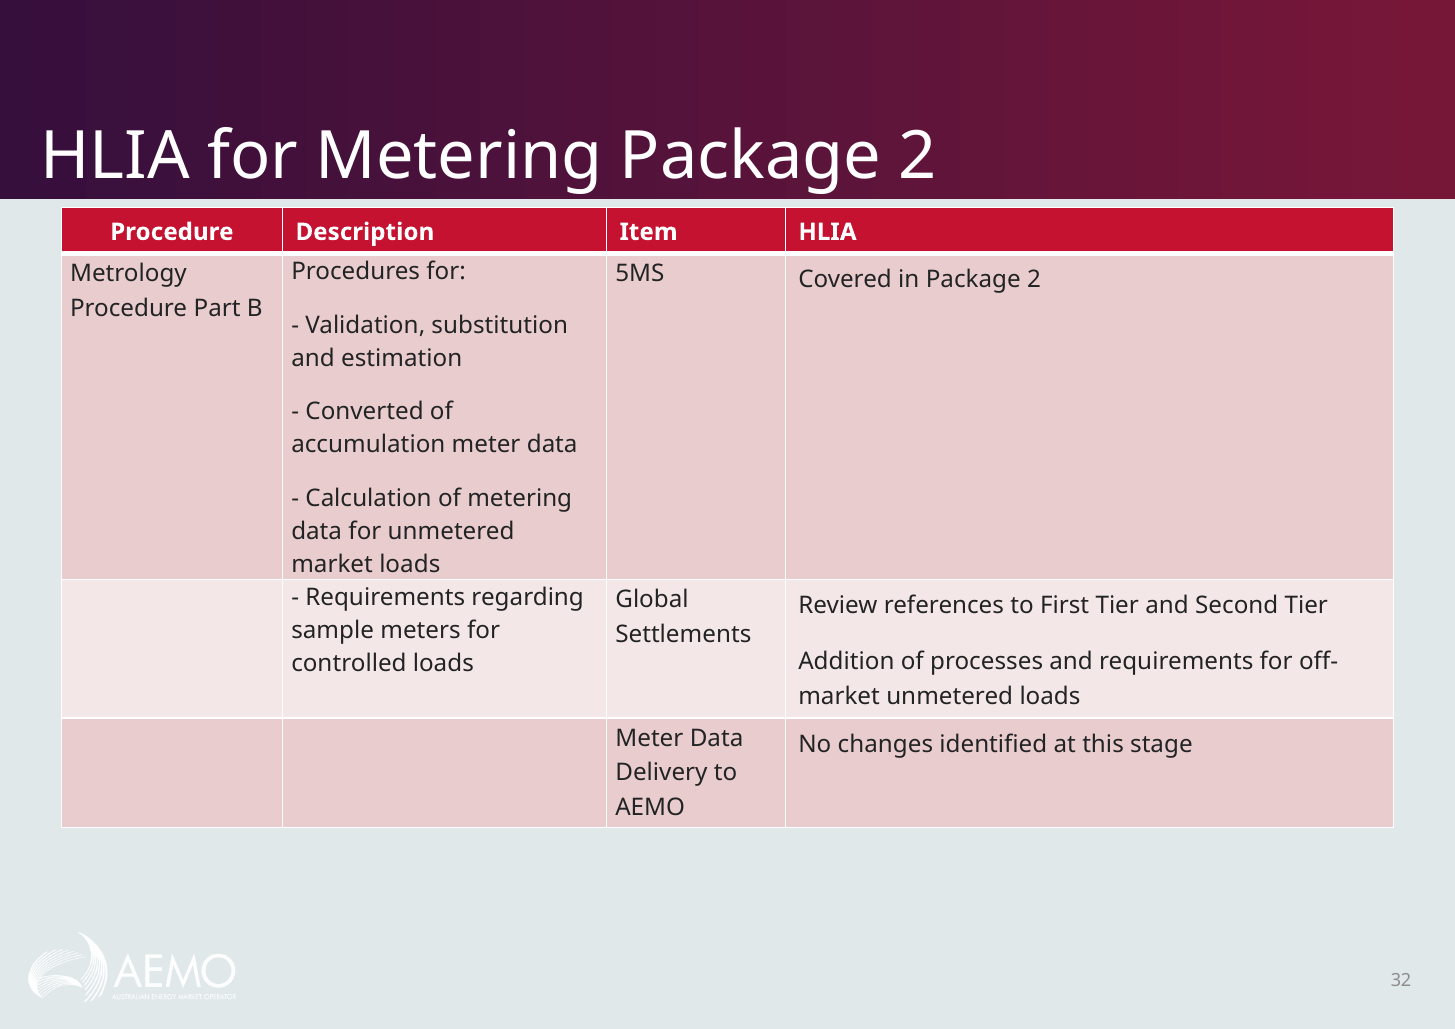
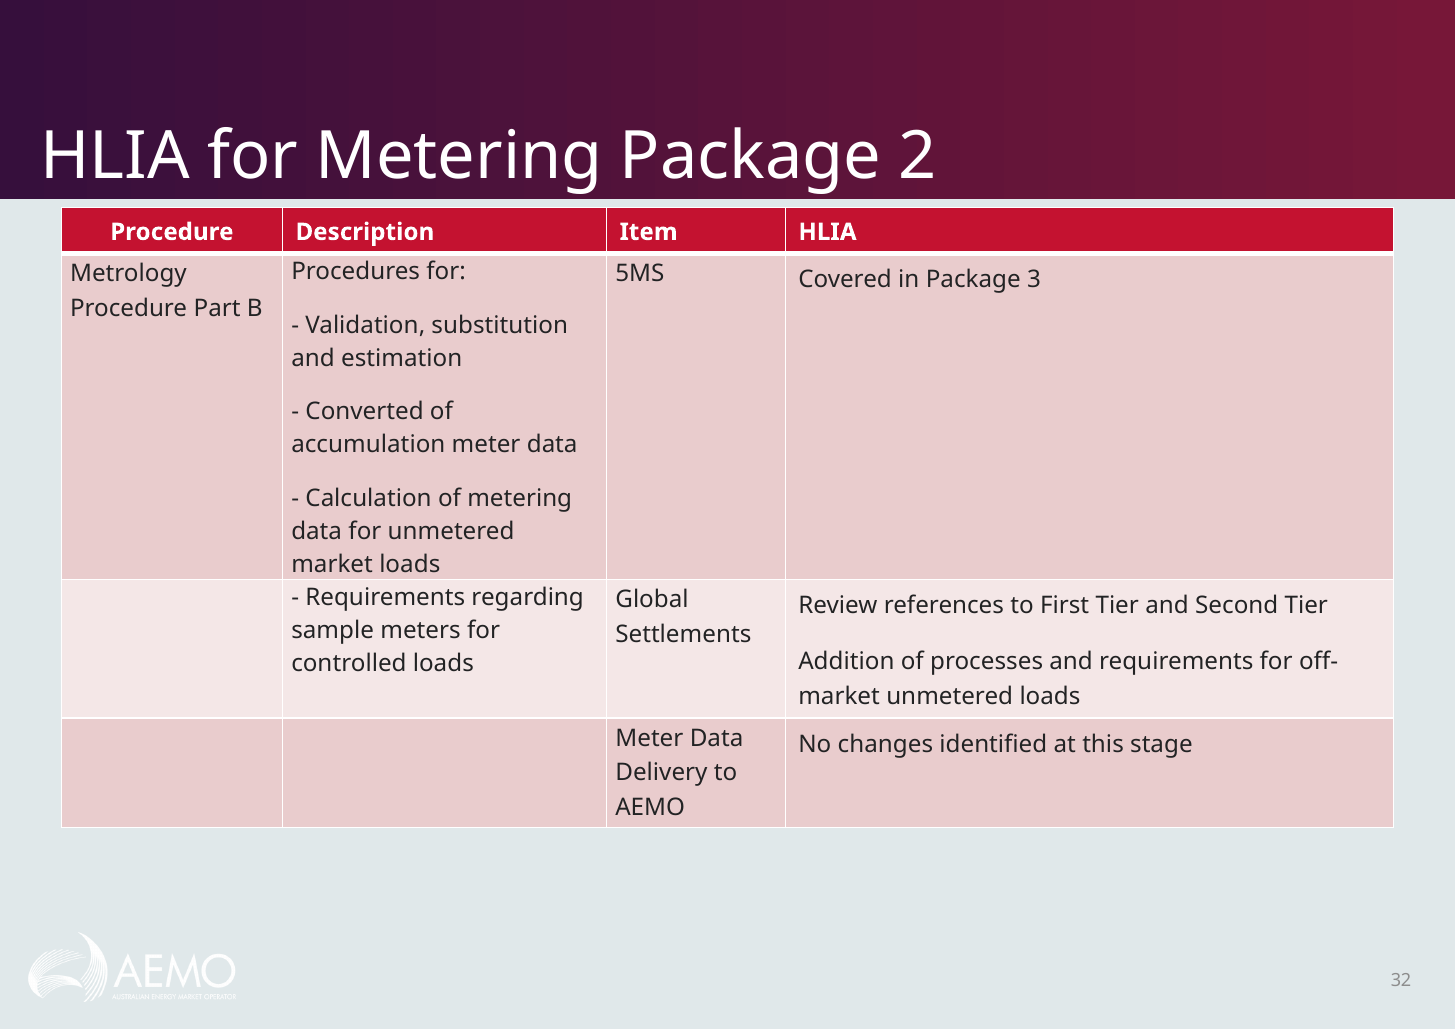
in Package 2: 2 -> 3
